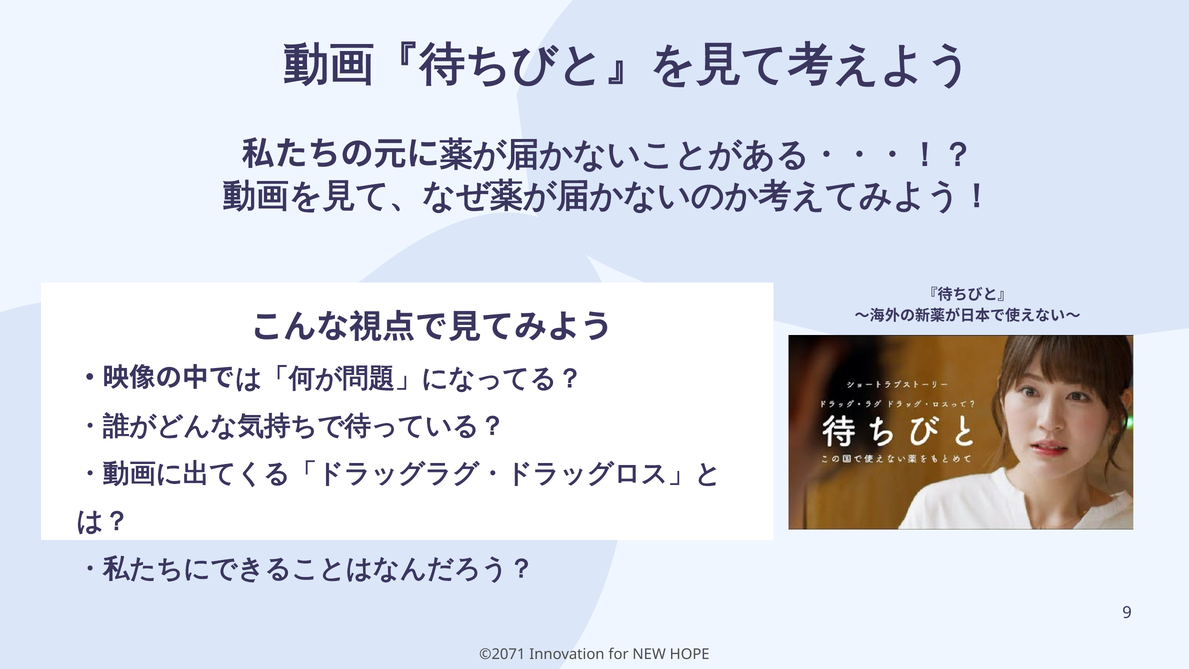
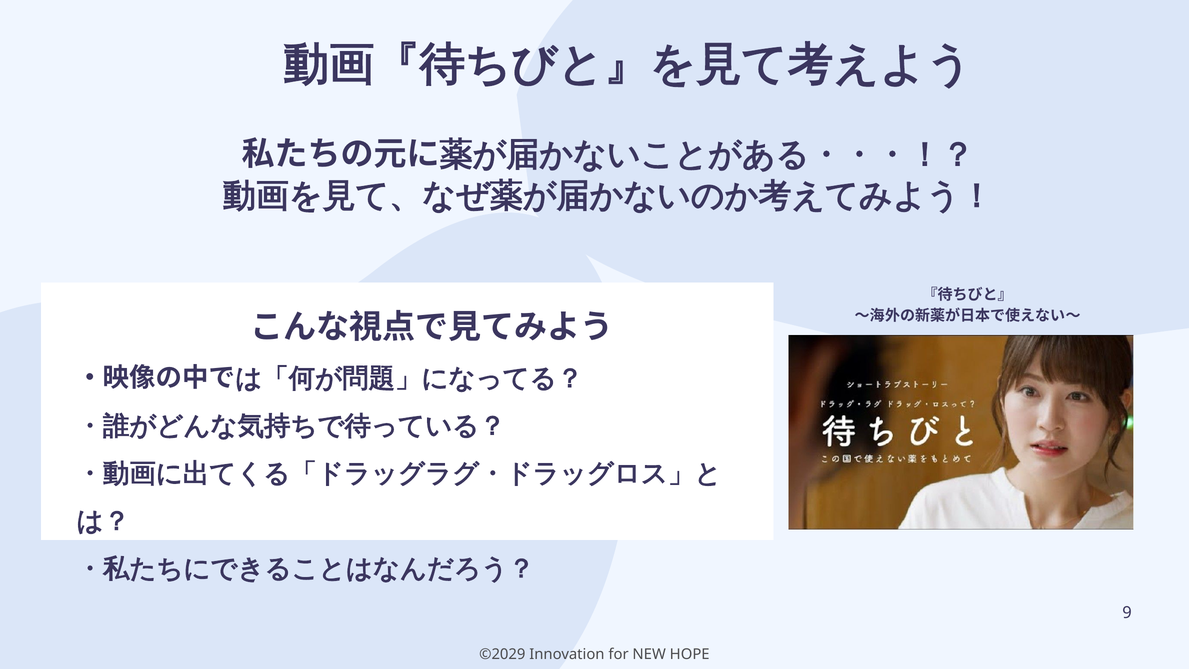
©2071: ©2071 -> ©2029
